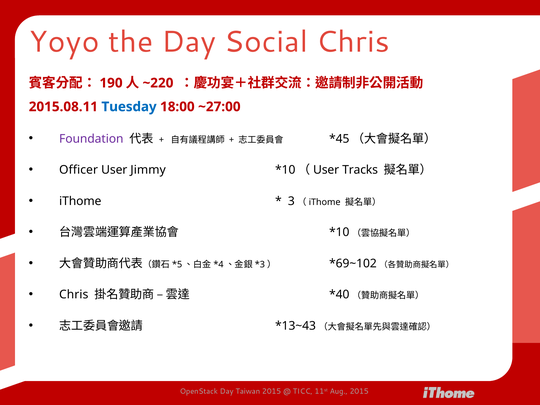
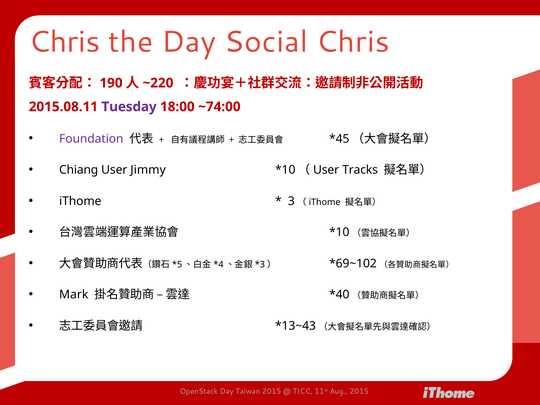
Yoyo at (64, 42): Yoyo -> Chris
Tuesday colour: blue -> purple
~27:00: ~27:00 -> ~74:00
Officer: Officer -> Chiang
Chris at (74, 295): Chris -> Mark
